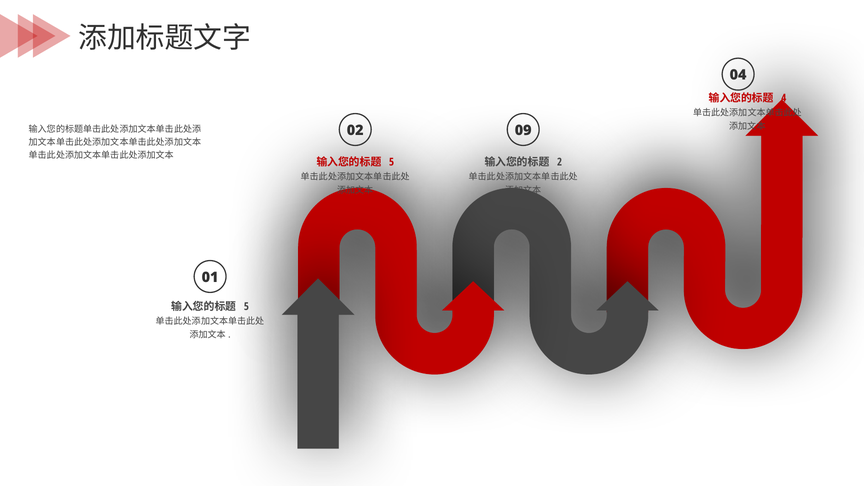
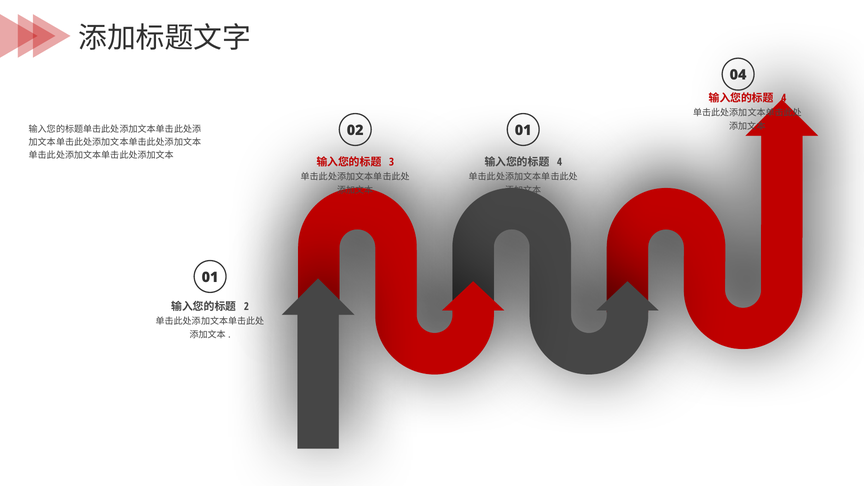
02 09: 09 -> 01
5 at (392, 162): 5 -> 3
2 at (560, 162): 2 -> 4
5 at (246, 307): 5 -> 2
